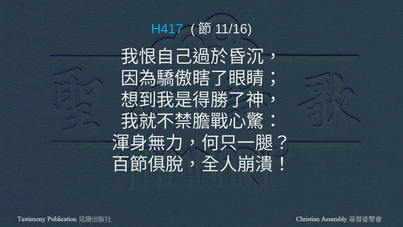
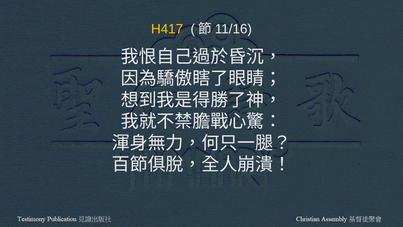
H417 colour: light blue -> yellow
